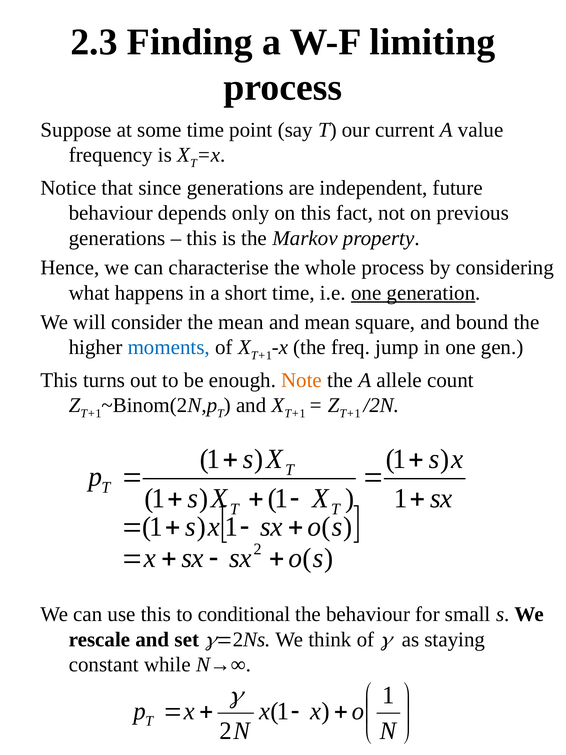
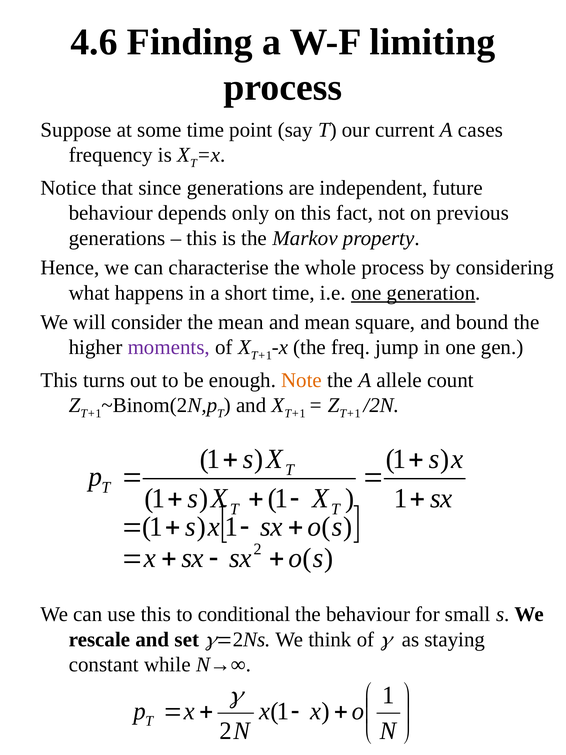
2.3: 2.3 -> 4.6
value: value -> cases
moments colour: blue -> purple
